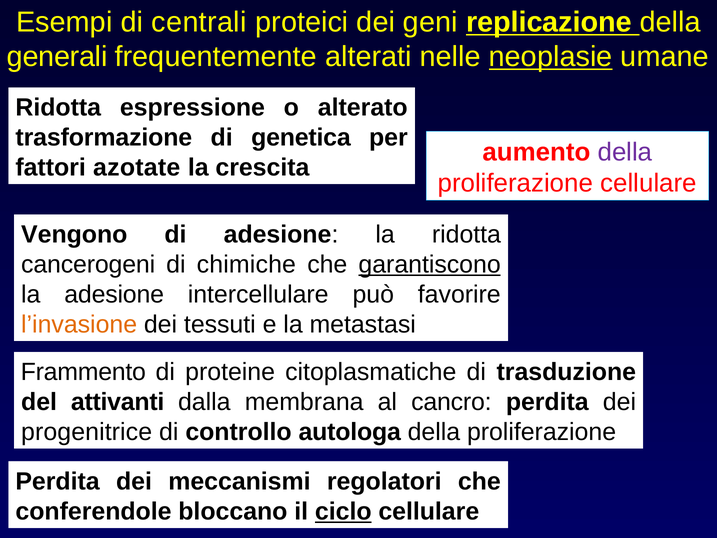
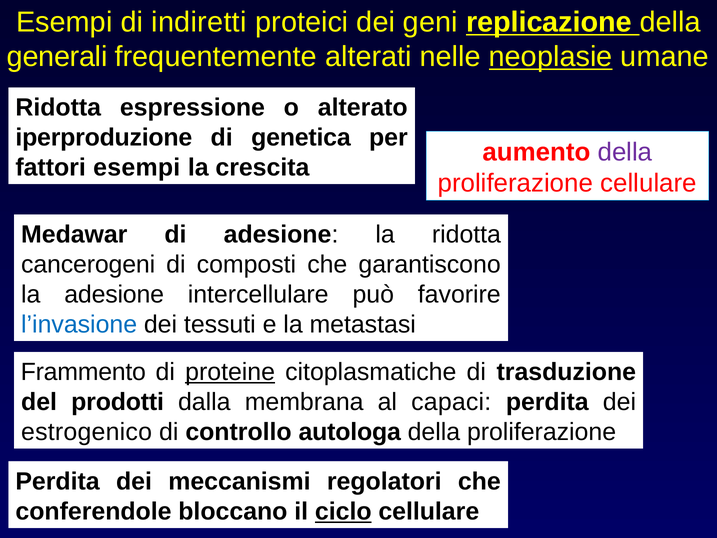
centrali: centrali -> indiretti
trasformazione: trasformazione -> iperproduzione
fattori azotate: azotate -> esempi
Vengono: Vengono -> Medawar
chimiche: chimiche -> composti
garantiscono underline: present -> none
l’invasione colour: orange -> blue
proteine underline: none -> present
attivanti: attivanti -> prodotti
cancro: cancro -> capaci
progenitrice: progenitrice -> estrogenico
